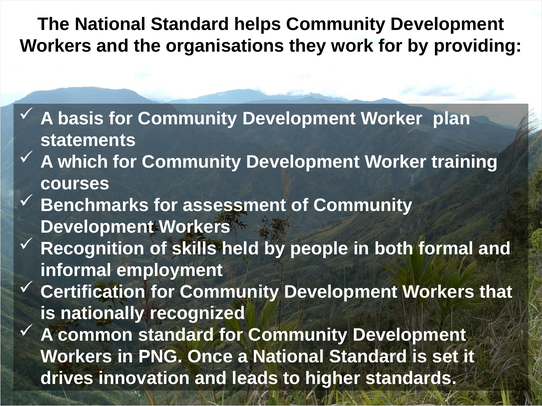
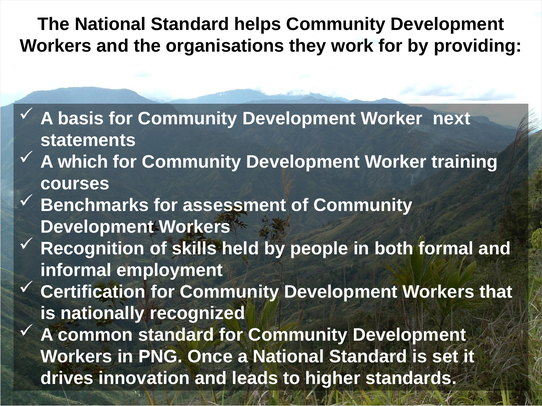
plan: plan -> next
